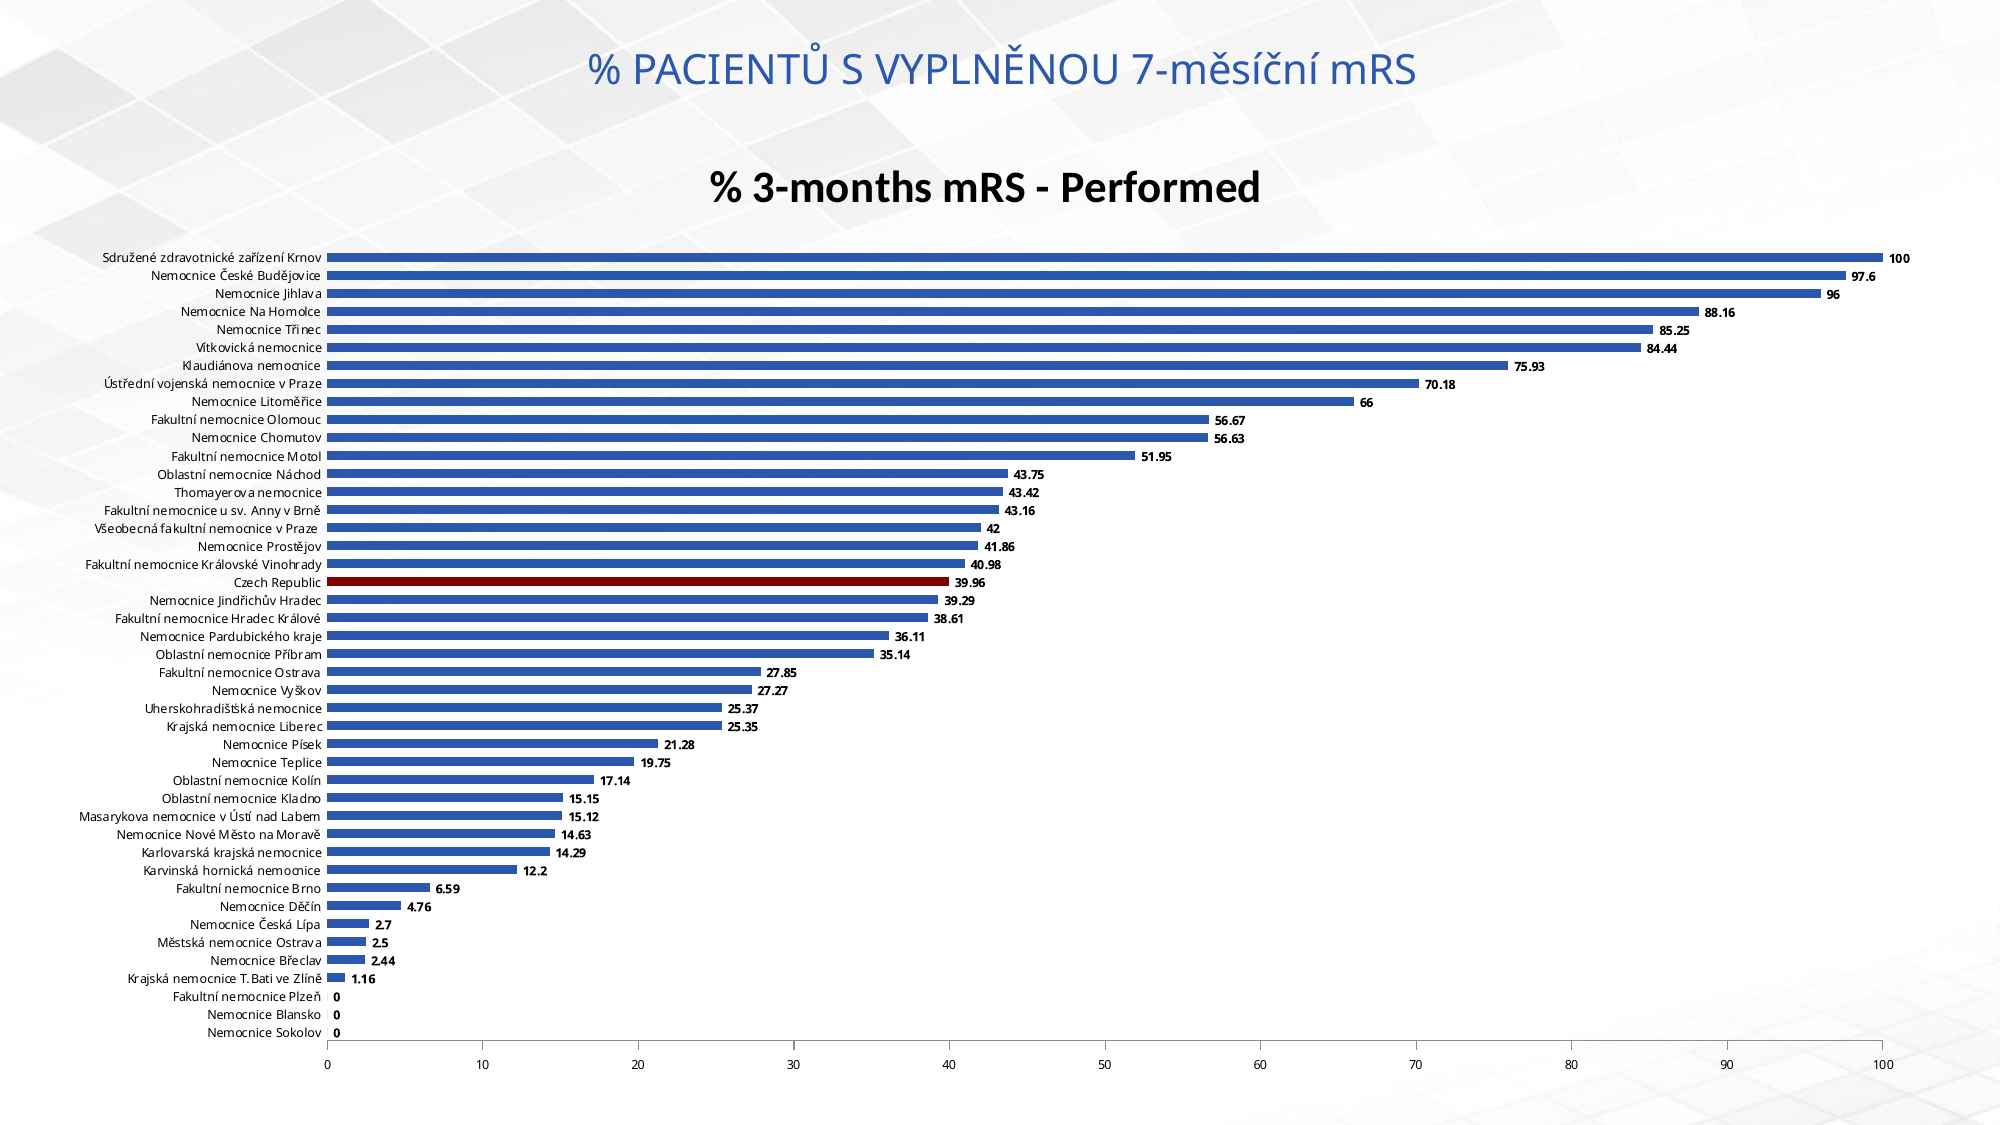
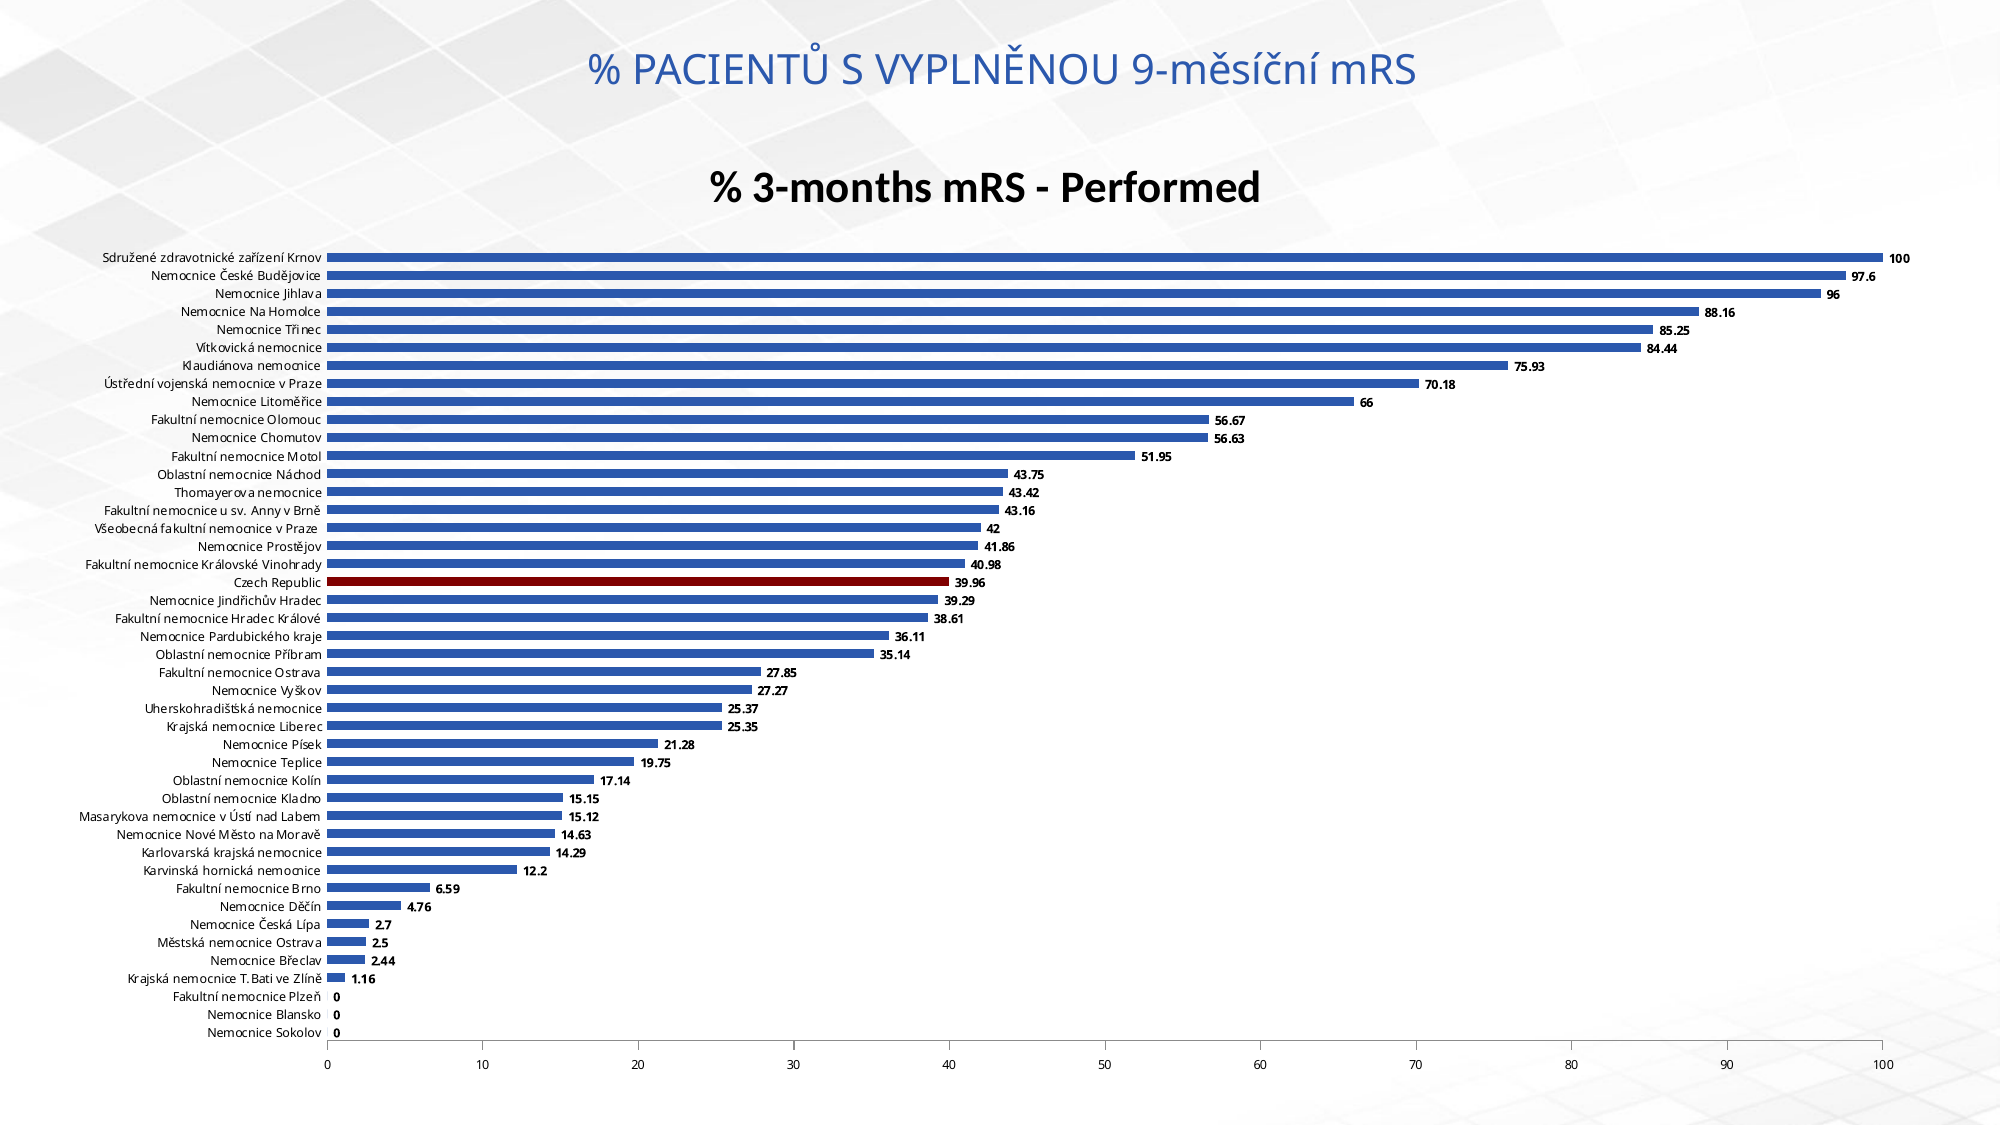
7-měsíční: 7-měsíční -> 9-měsíční
